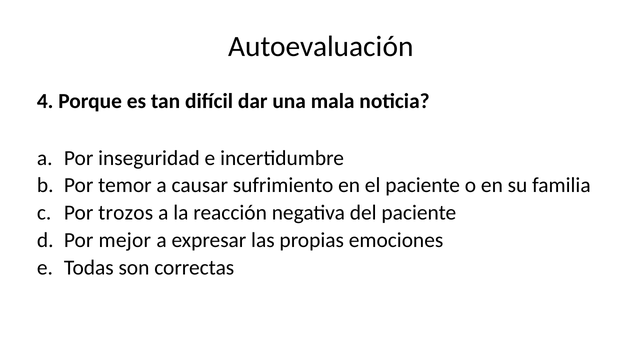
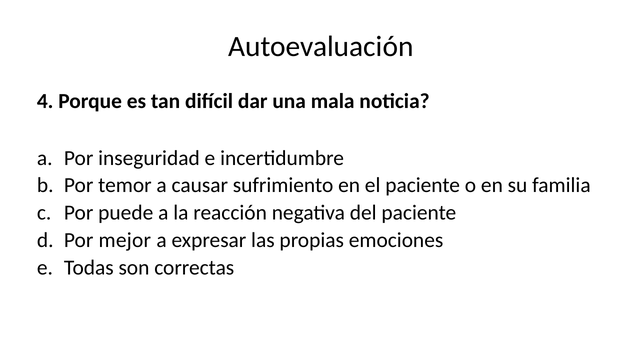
trozos: trozos -> puede
